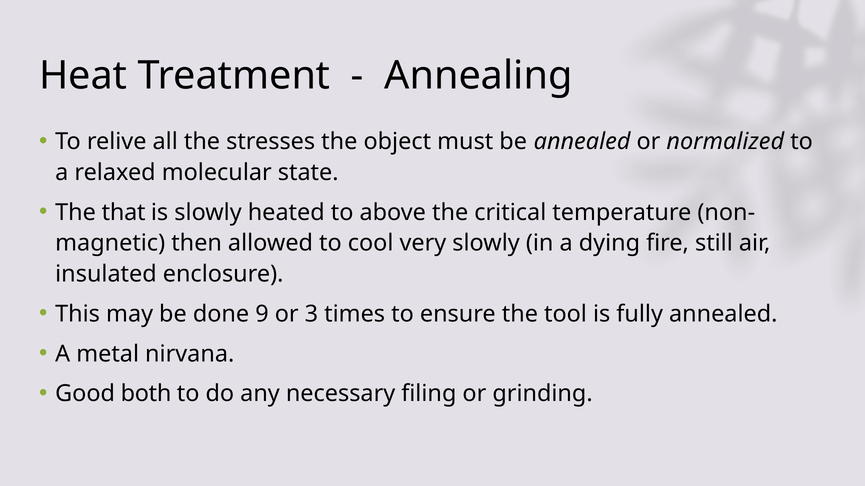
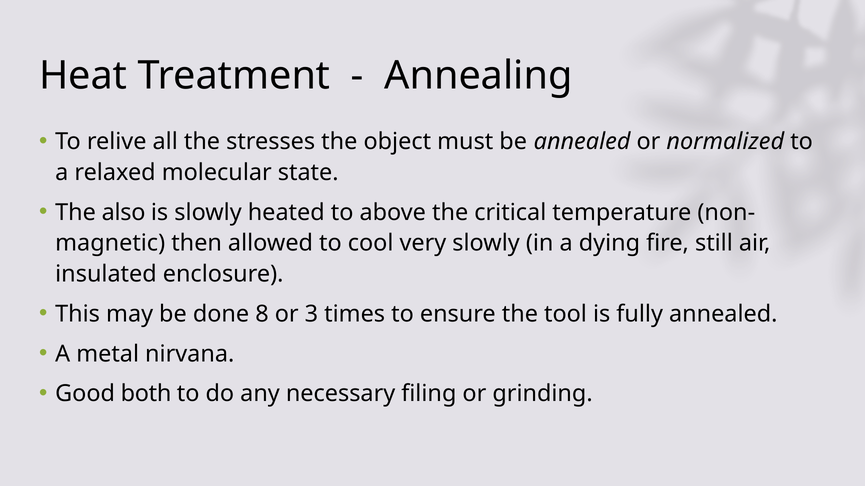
that: that -> also
9: 9 -> 8
